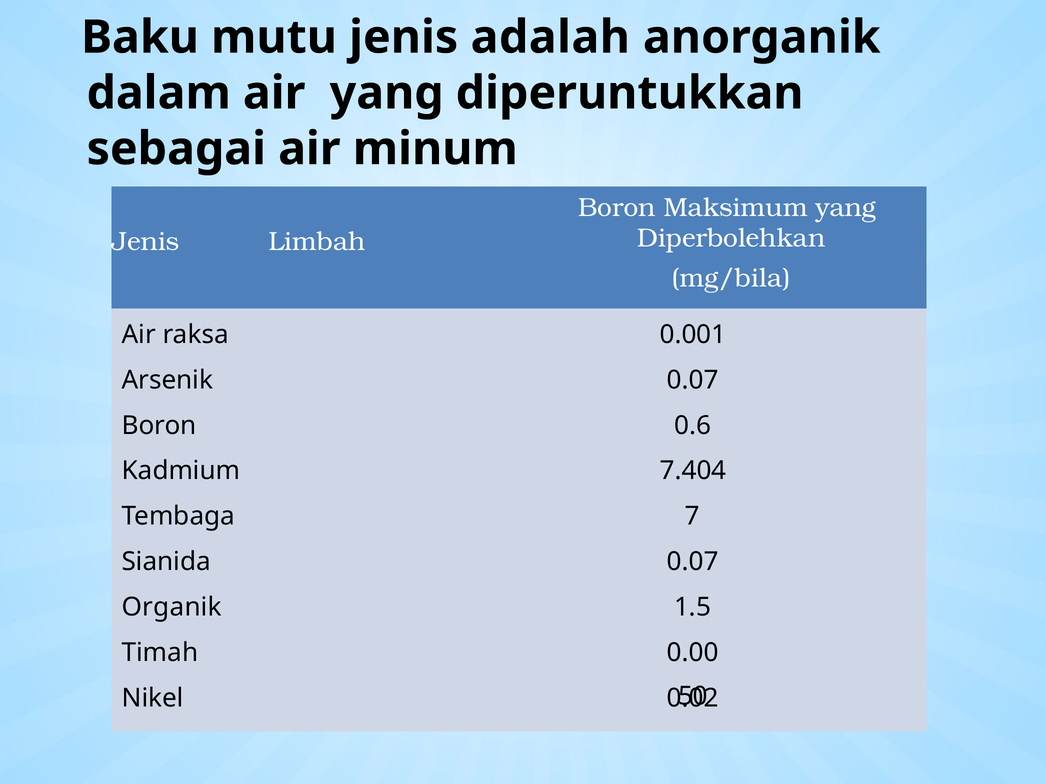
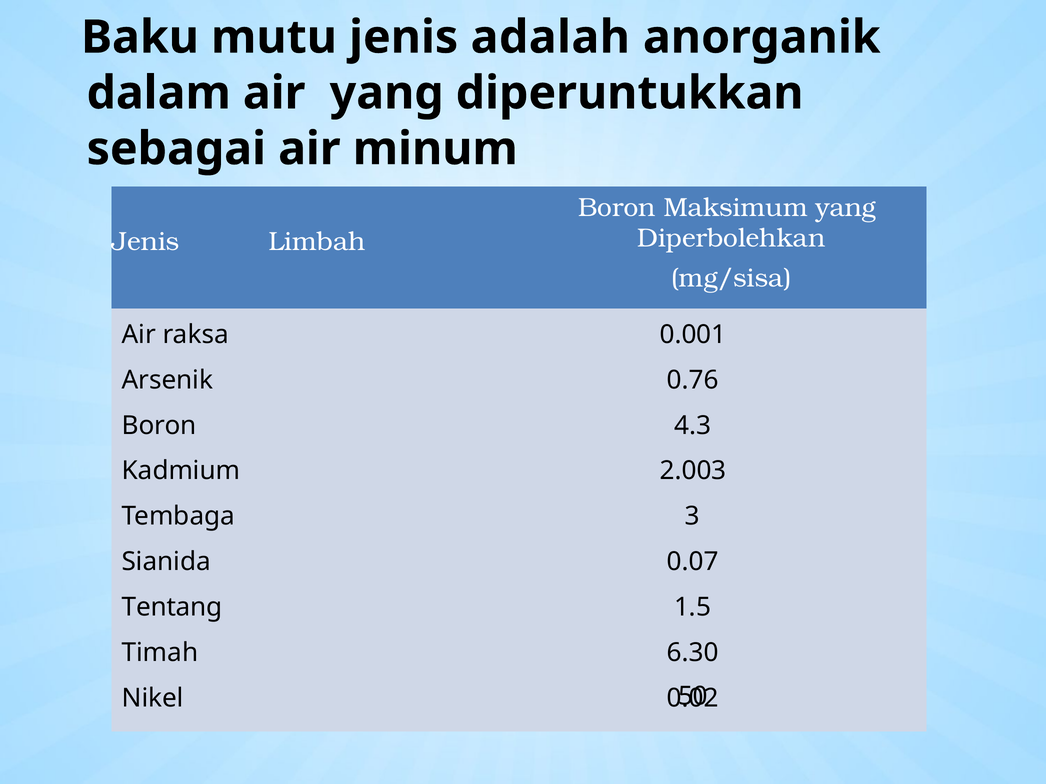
mg/bila: mg/bila -> mg/sisa
Arsenik 0.07: 0.07 -> 0.76
0.6: 0.6 -> 4.3
7.404: 7.404 -> 2.003
Tembaga 7: 7 -> 3
Organik: Organik -> Tentang
0.00: 0.00 -> 6.30
